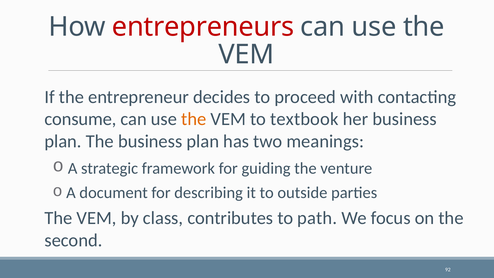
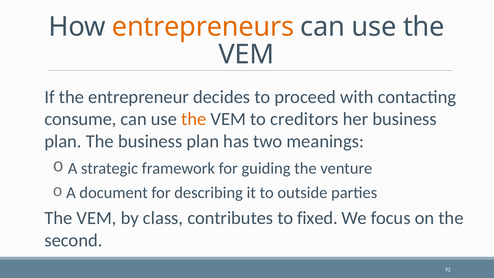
entrepreneurs colour: red -> orange
textbook: textbook -> creditors
path: path -> fixed
